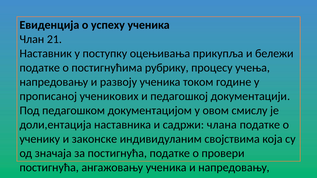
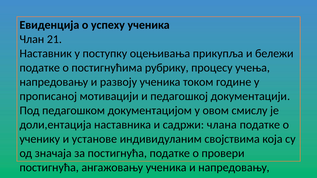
ученикових: ученикових -> мотивацији
и законске: законске -> установе
